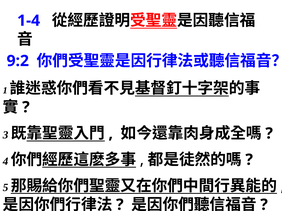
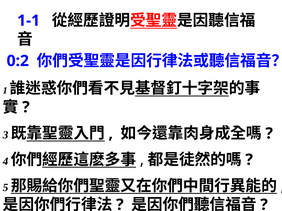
1-4: 1-4 -> 1-1
9:2: 9:2 -> 0:2
